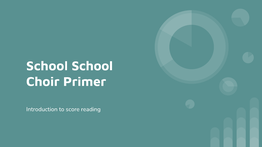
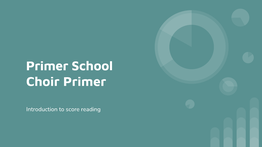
School at (47, 66): School -> Primer
